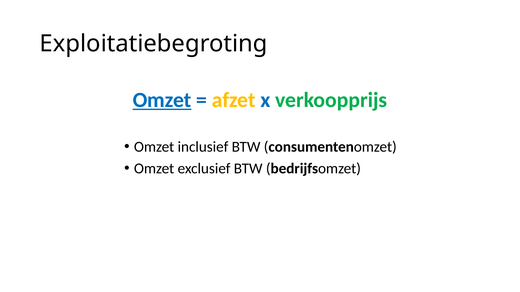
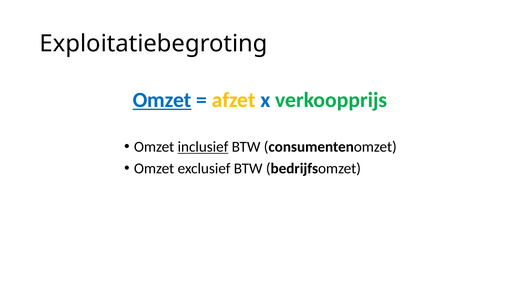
inclusief underline: none -> present
